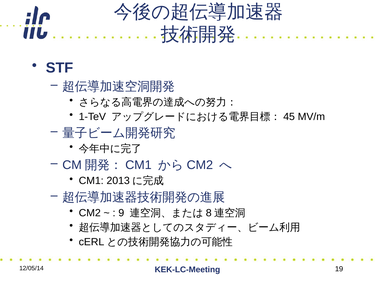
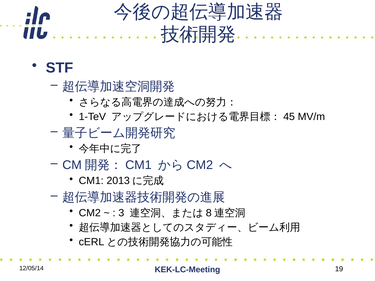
9: 9 -> 3
